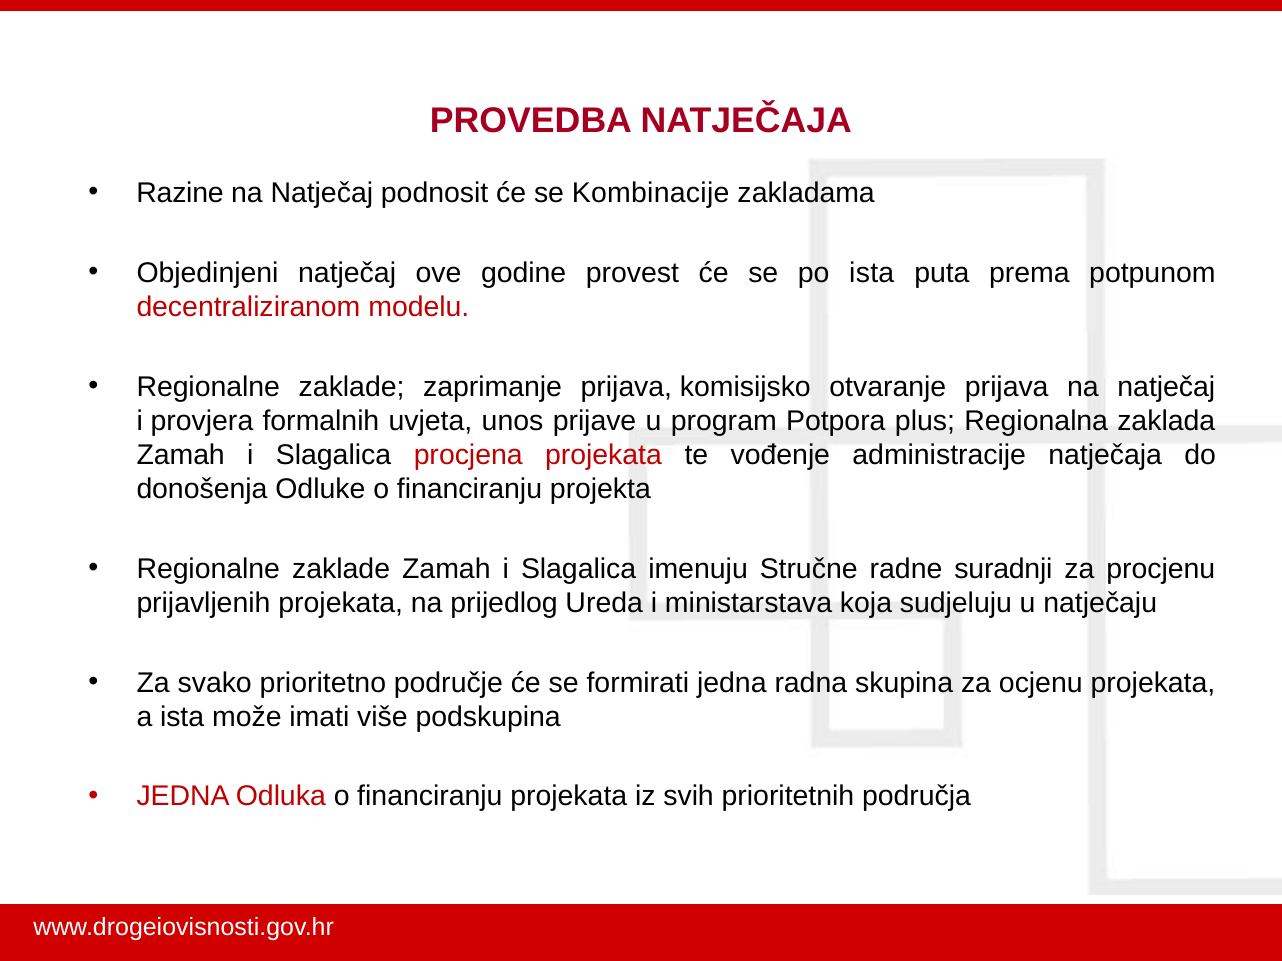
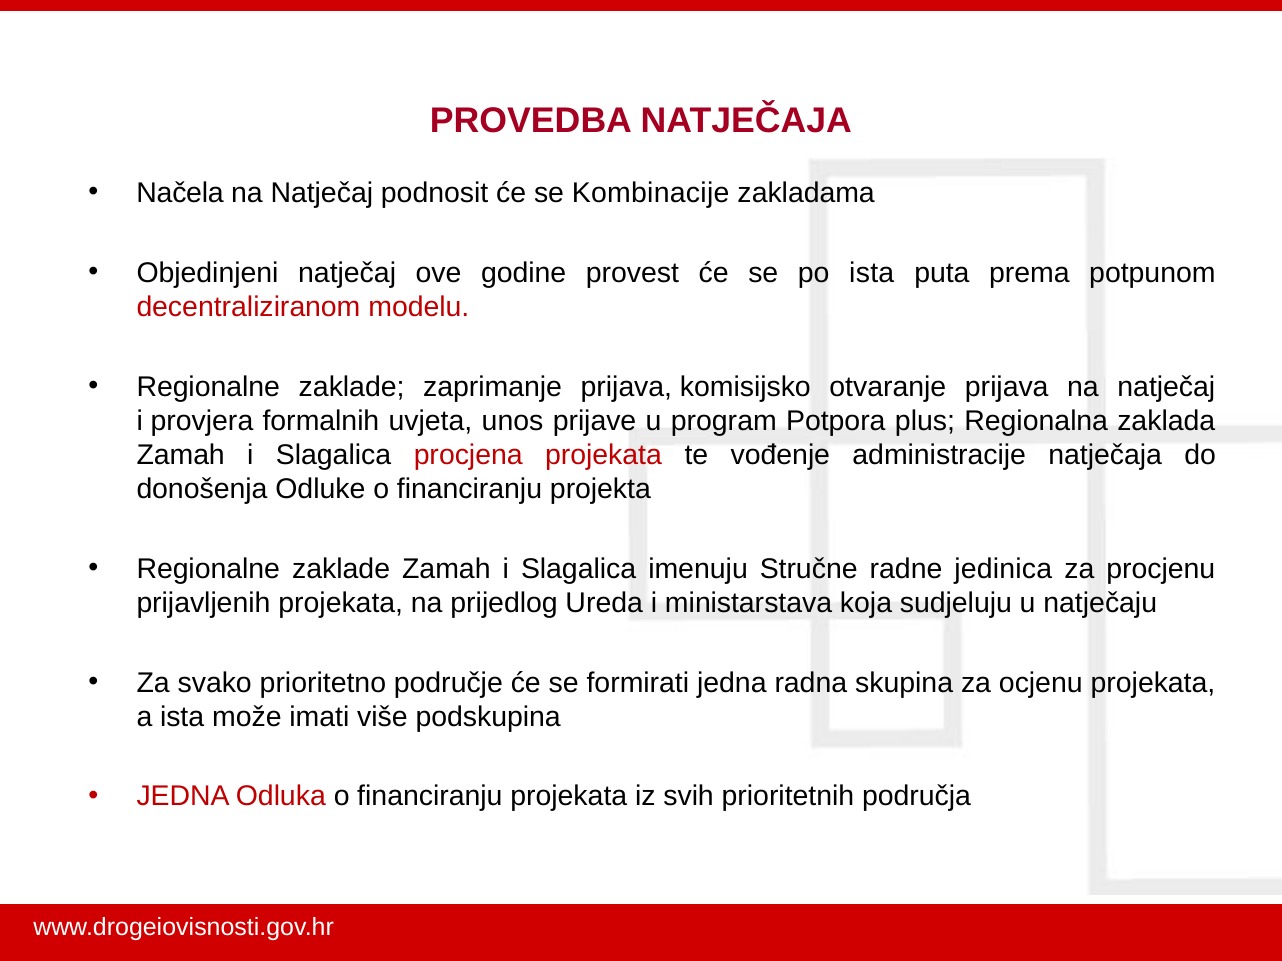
Razine: Razine -> Načela
suradnji: suradnji -> jedinica
